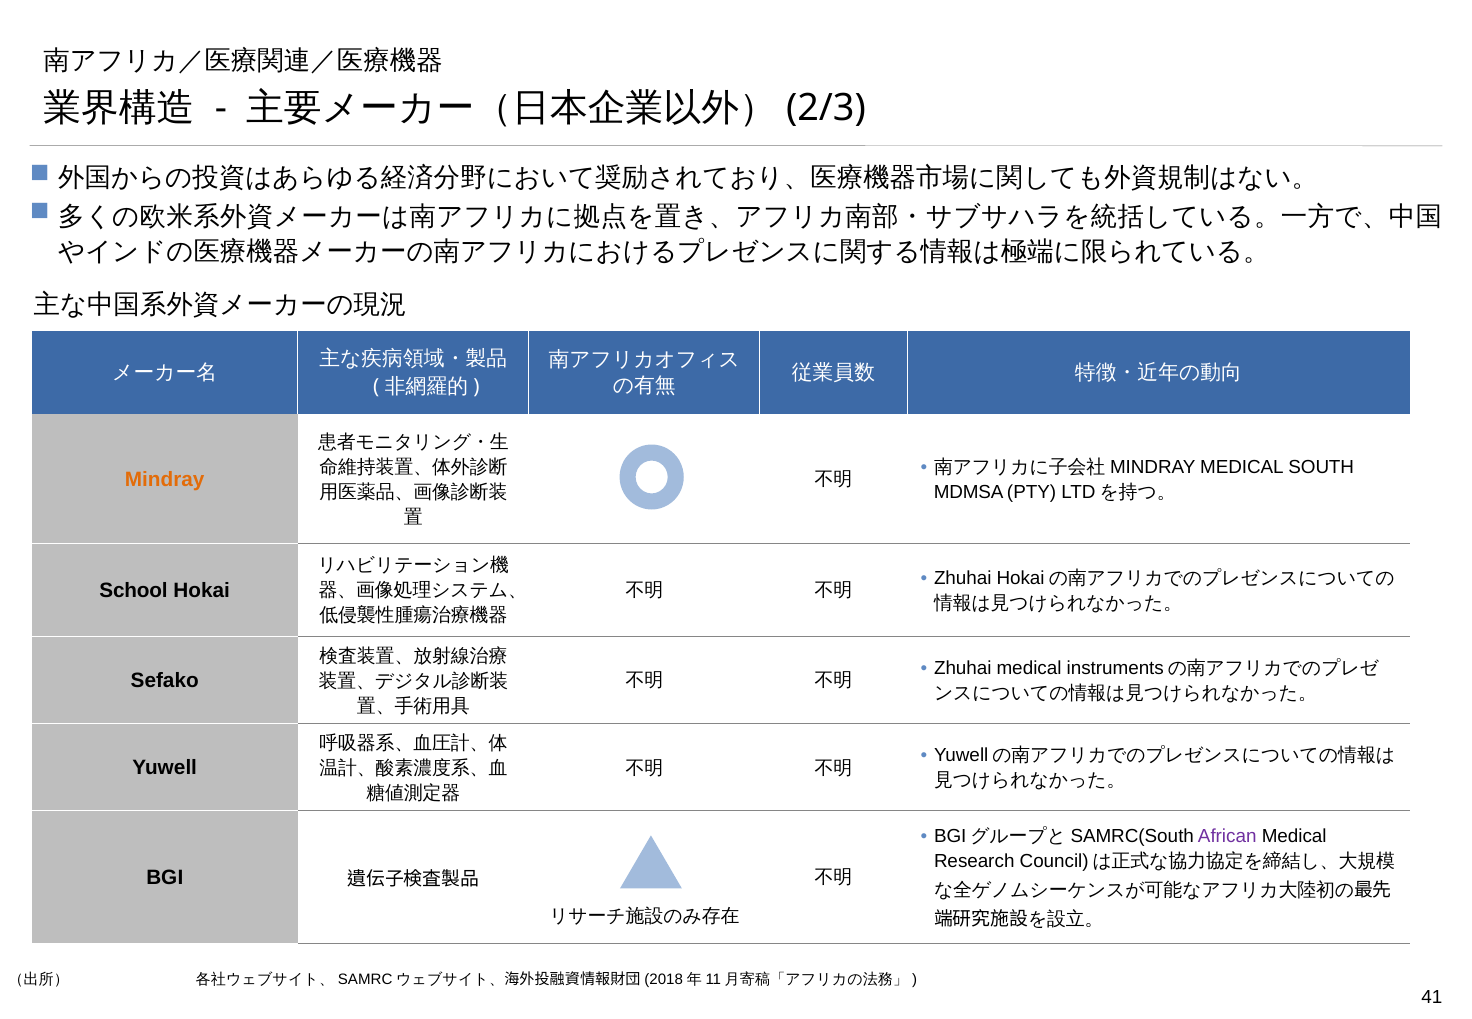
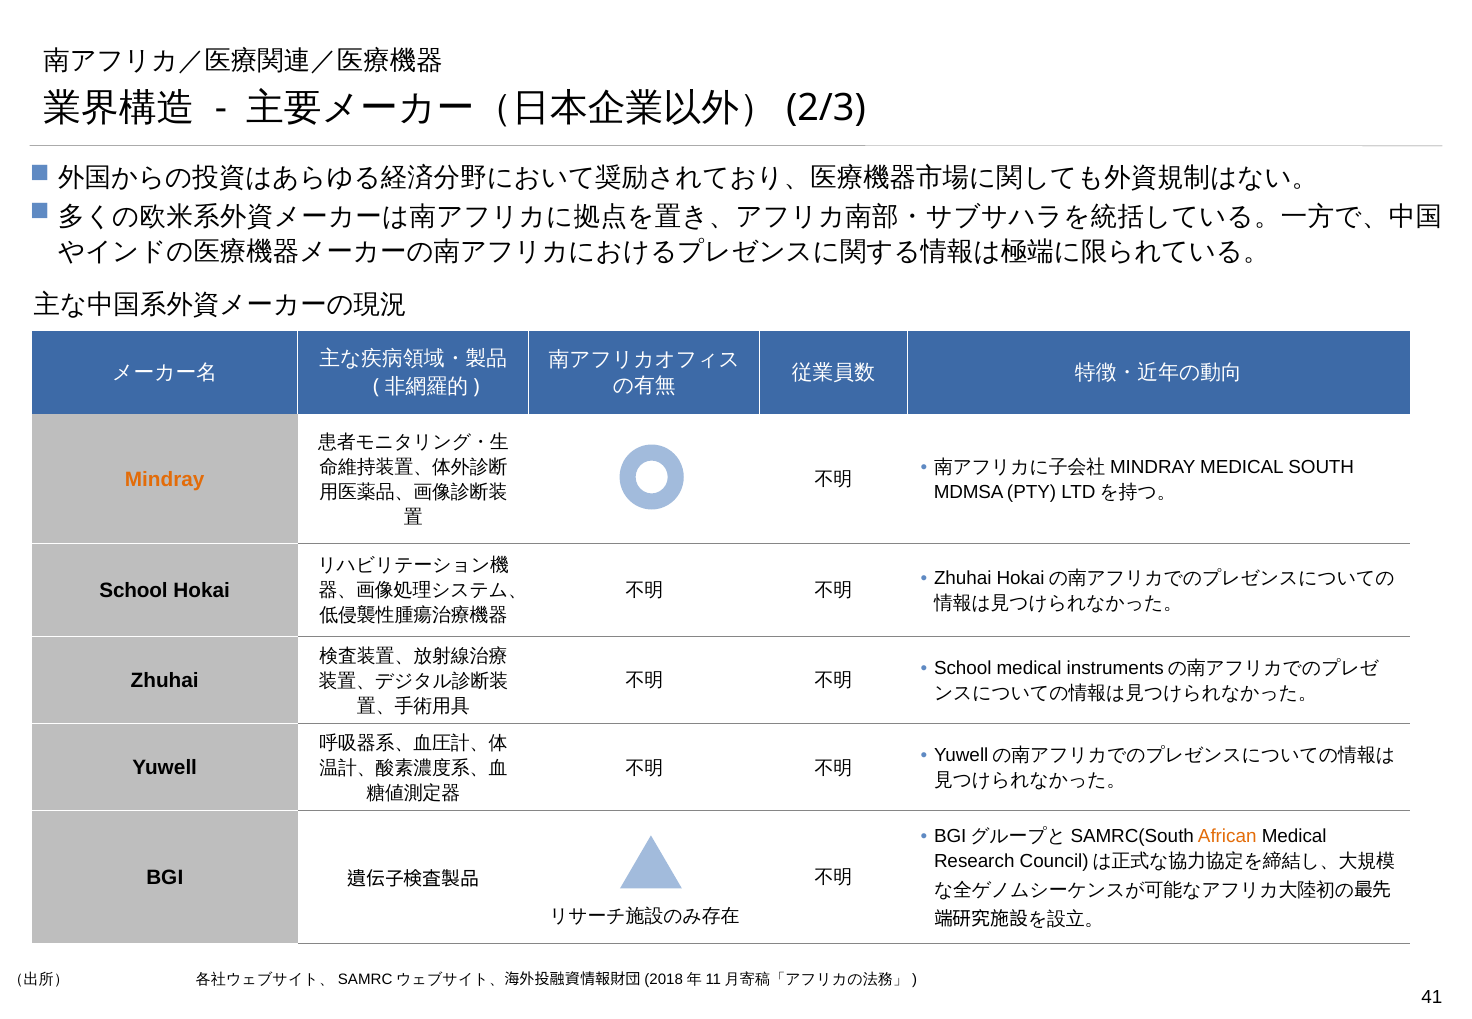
Zhuhai at (963, 668): Zhuhai -> School
Sefako at (165, 680): Sefako -> Zhuhai
African colour: purple -> orange
